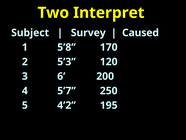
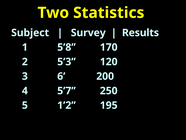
Interpret: Interpret -> Statistics
Caused: Caused -> Results
4’2: 4’2 -> 1’2
